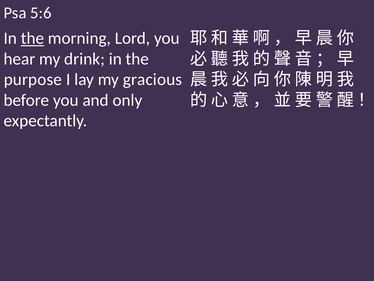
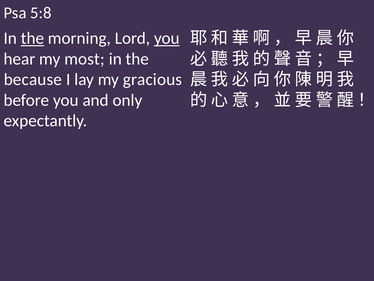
5:6: 5:6 -> 5:8
you at (167, 38) underline: none -> present
drink: drink -> most
purpose: purpose -> because
